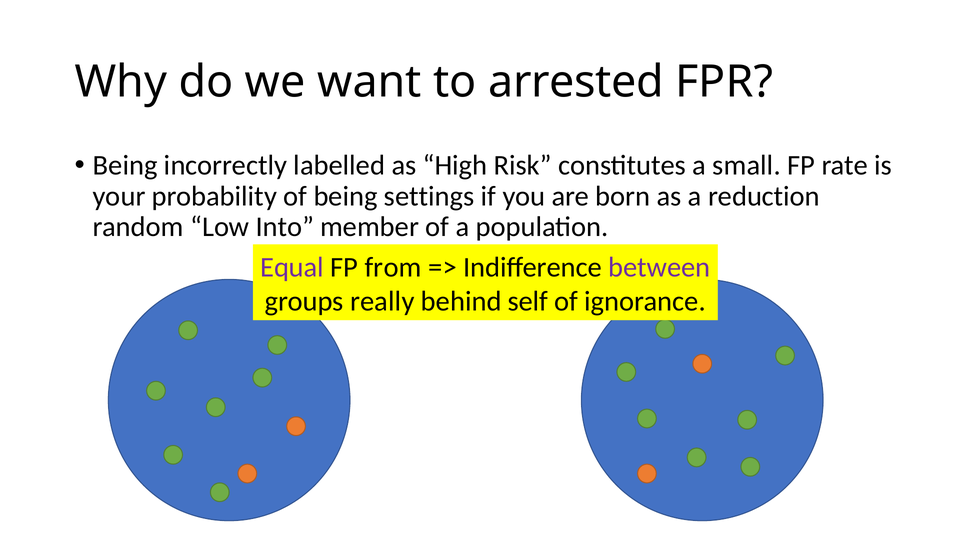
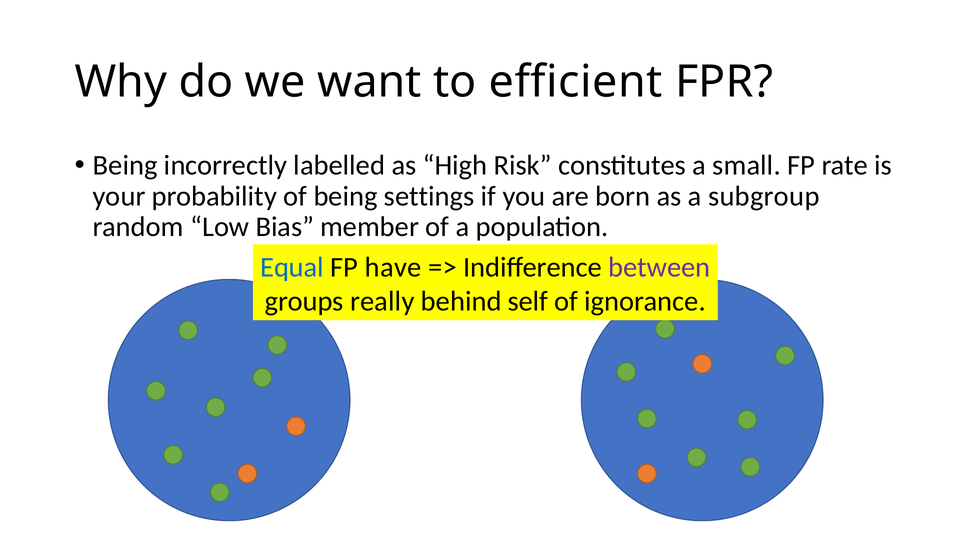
arrested: arrested -> efficient
reduction: reduction -> subgroup
Into: Into -> Bias
Equal colour: purple -> blue
from: from -> have
